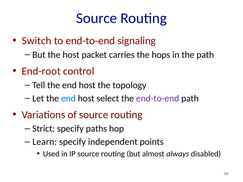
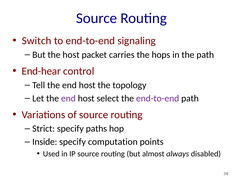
End-root: End-root -> End-hear
end at (68, 98) colour: blue -> purple
Learn: Learn -> Inside
independent: independent -> computation
